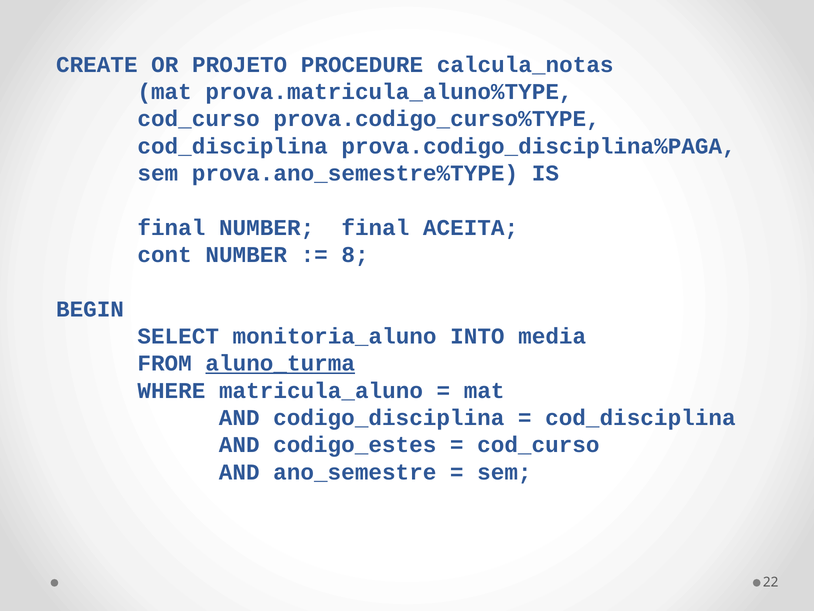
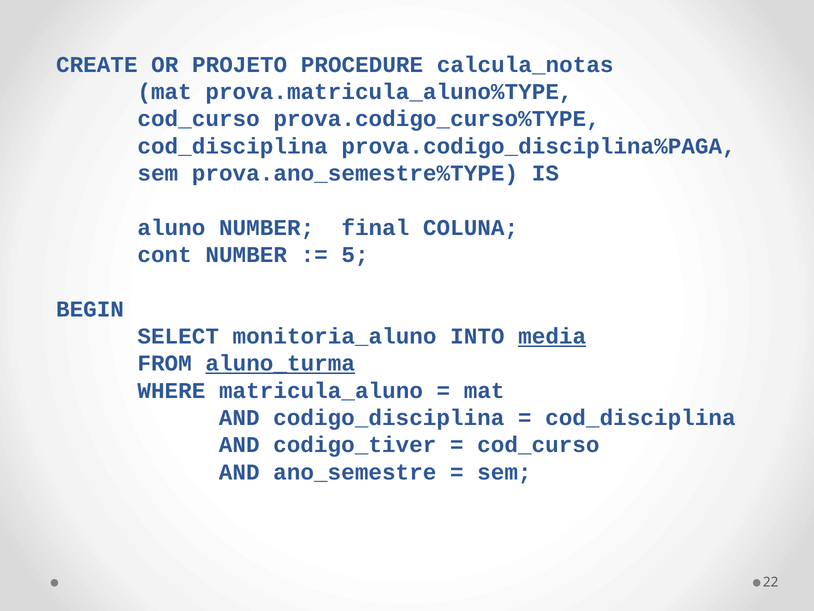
final at (171, 228): final -> aluno
ACEITA: ACEITA -> COLUNA
8: 8 -> 5
media underline: none -> present
codigo_estes: codigo_estes -> codigo_tiver
